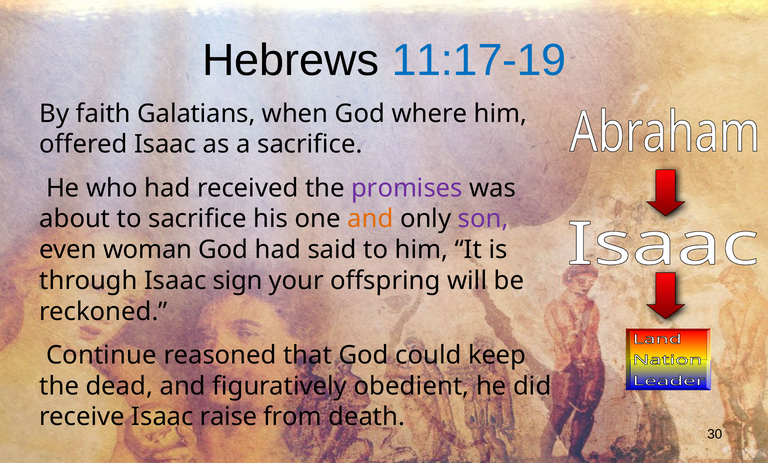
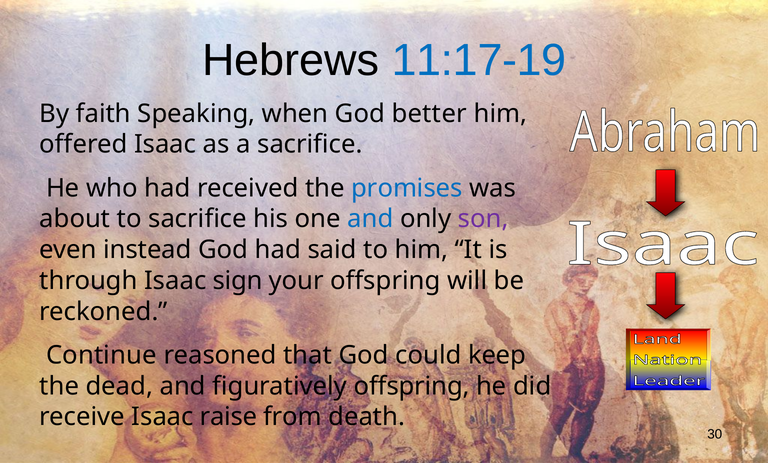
Galatians: Galatians -> Speaking
where: where -> better
promises colour: purple -> blue
and at (370, 219) colour: orange -> blue
woman: woman -> instead
figuratively obedient: obedient -> offspring
